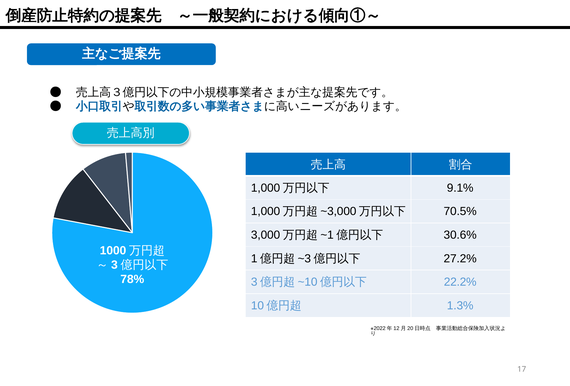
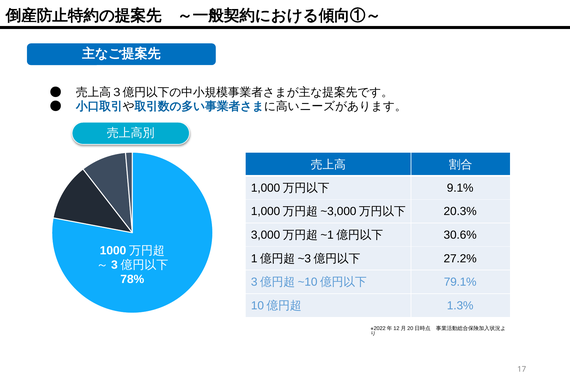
70.5%: 70.5% -> 20.3%
22.2%: 22.2% -> 79.1%
